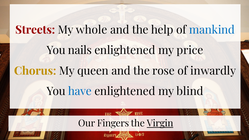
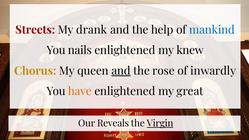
whole: whole -> drank
price: price -> knew
and at (121, 71) underline: none -> present
have colour: blue -> orange
blind: blind -> great
Fingers: Fingers -> Reveals
